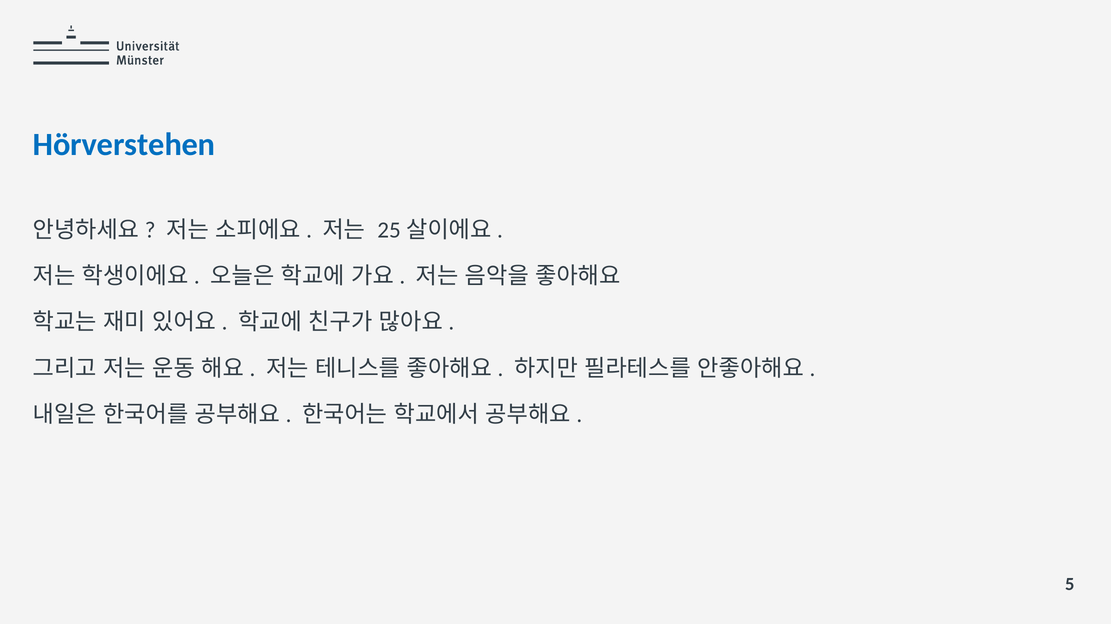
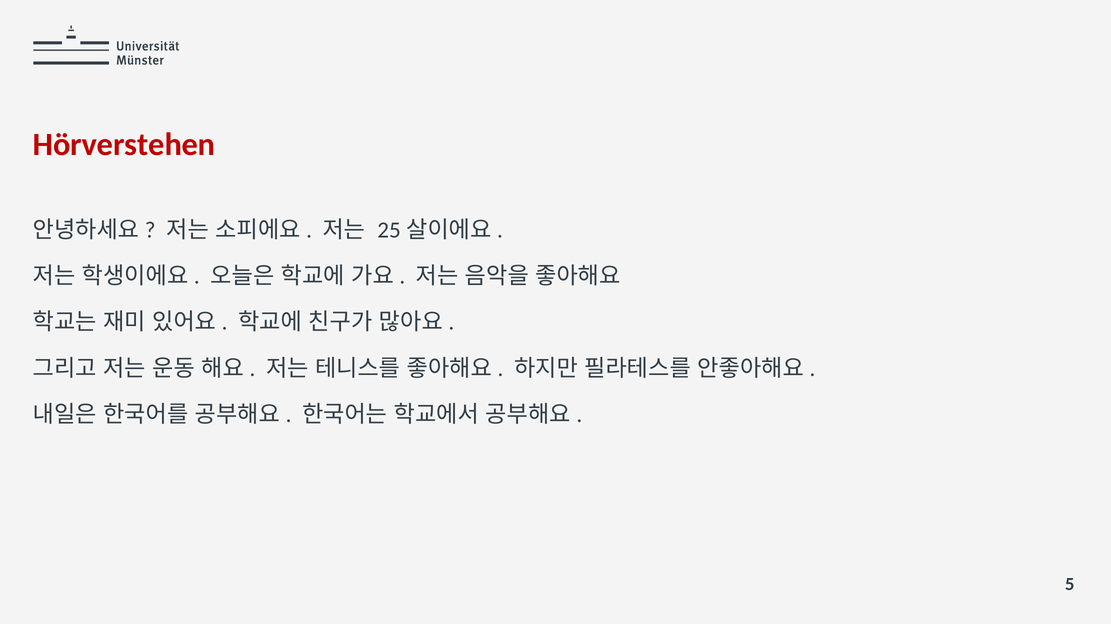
Hörverstehen colour: blue -> red
